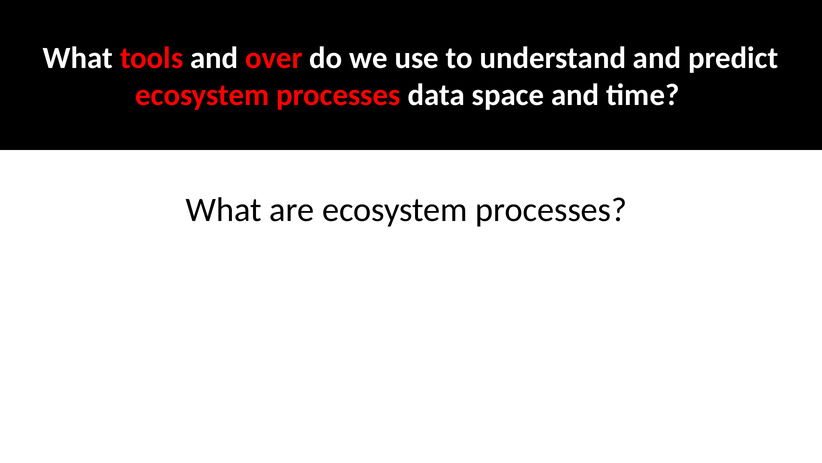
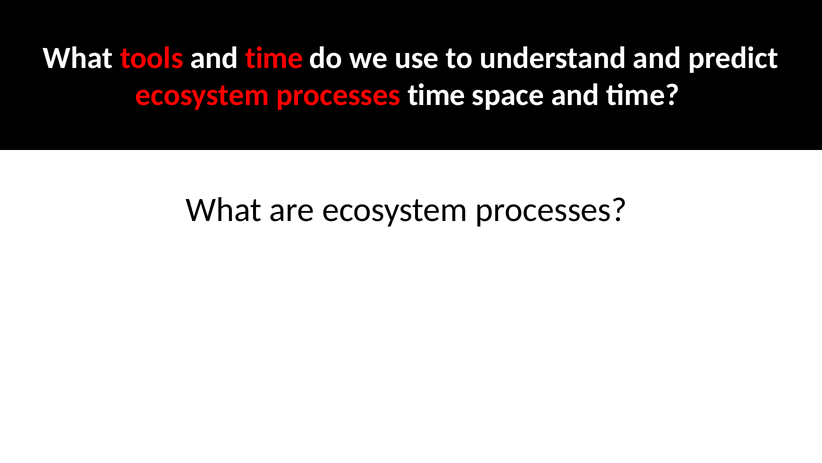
tools and over: over -> time
processes data: data -> time
